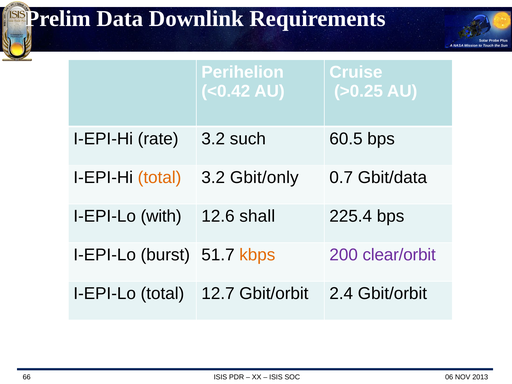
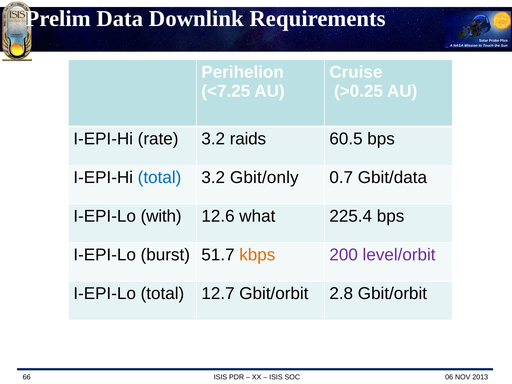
<0.42: <0.42 -> <7.25
such: such -> raids
total at (160, 178) colour: orange -> blue
shall: shall -> what
clear/orbit: clear/orbit -> level/orbit
2.4: 2.4 -> 2.8
